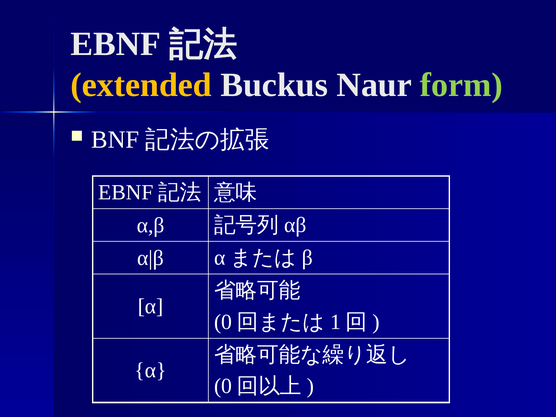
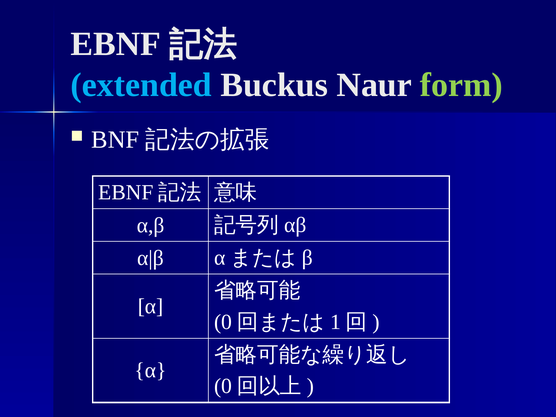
extended colour: yellow -> light blue
